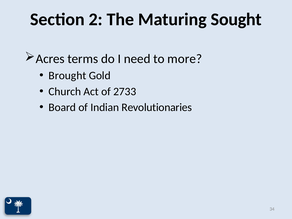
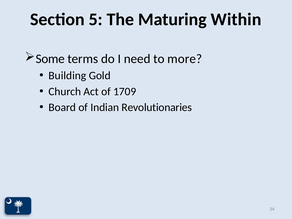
2: 2 -> 5
Sought: Sought -> Within
Acres: Acres -> Some
Brought: Brought -> Building
2733: 2733 -> 1709
